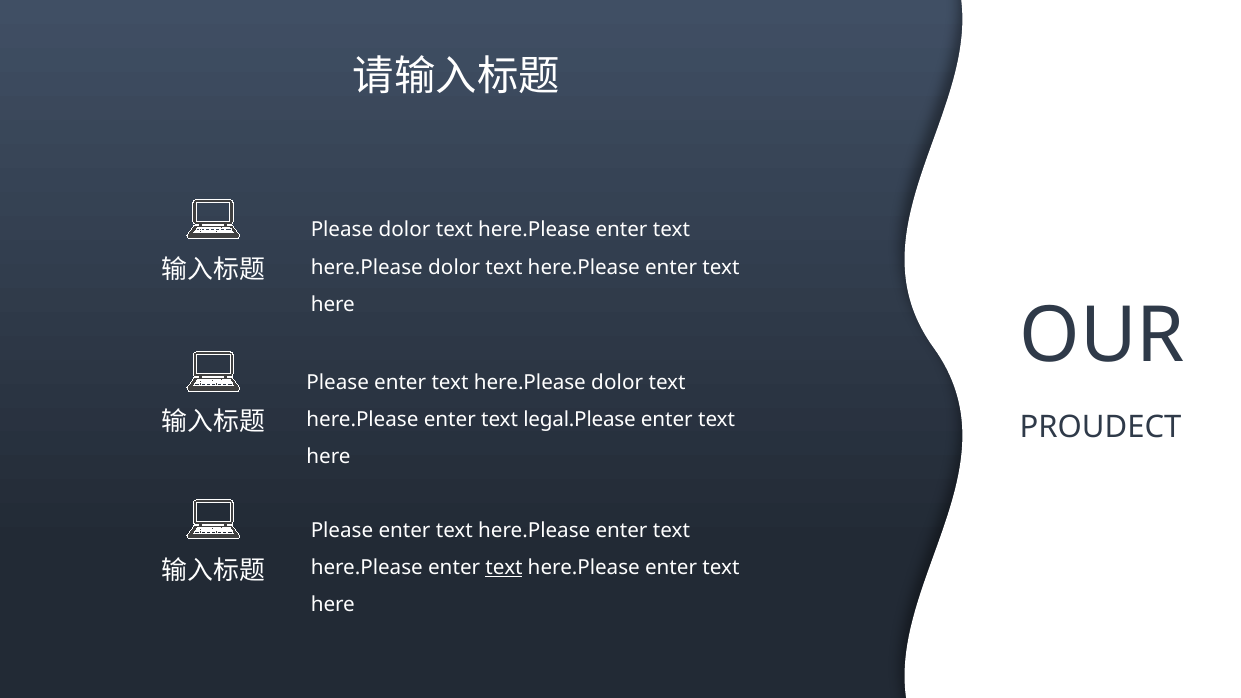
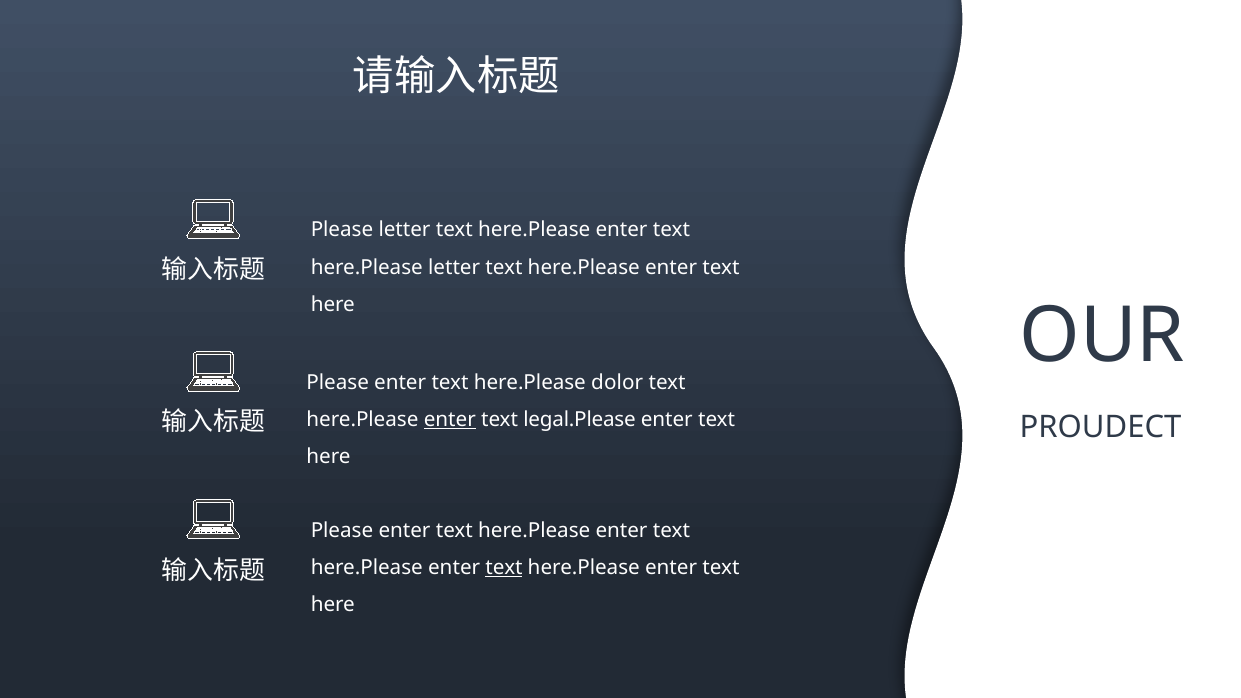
Please dolor: dolor -> letter
dolor at (454, 267): dolor -> letter
enter at (450, 420) underline: none -> present
